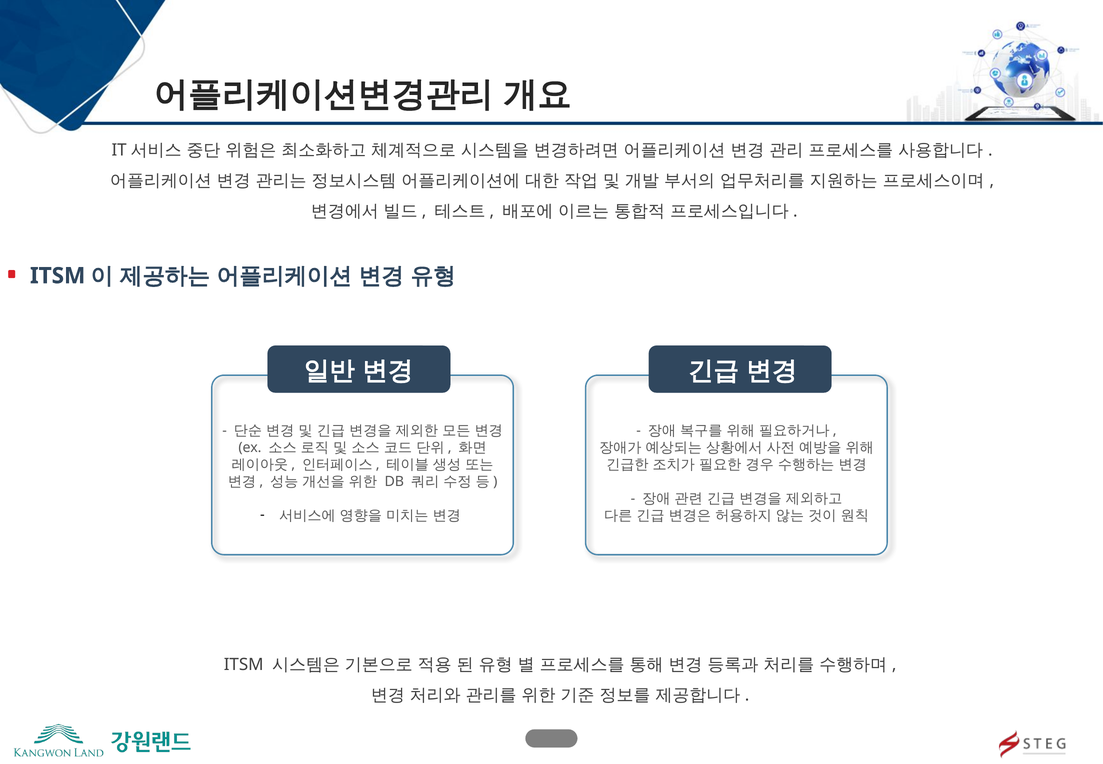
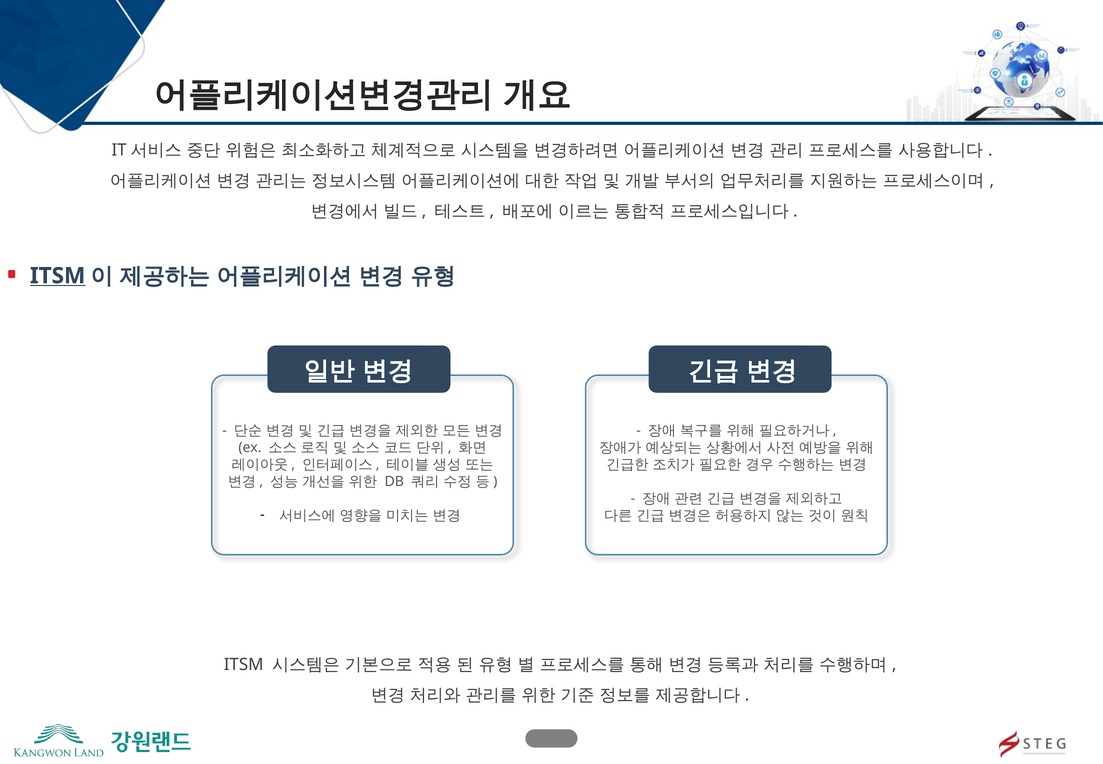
ITSM at (58, 276) underline: none -> present
